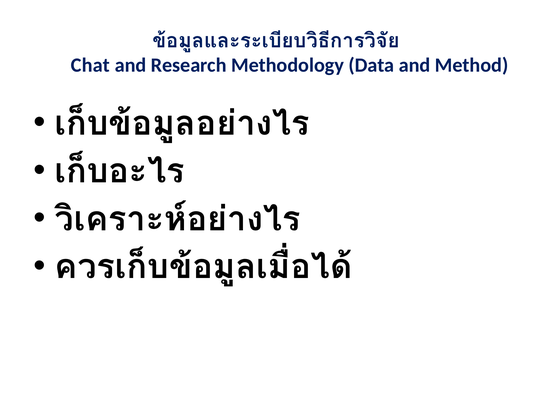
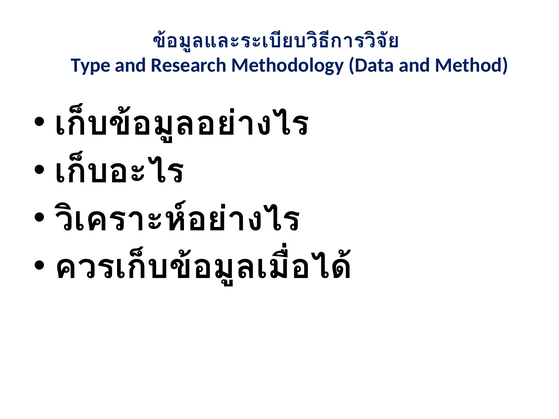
Chat: Chat -> Type
